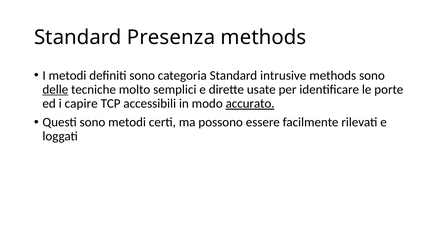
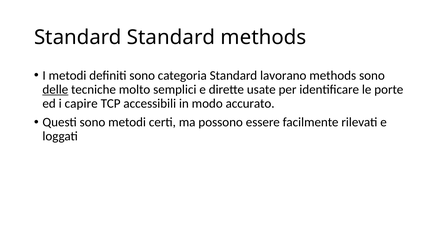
Standard Presenza: Presenza -> Standard
intrusive: intrusive -> lavorano
accurato underline: present -> none
